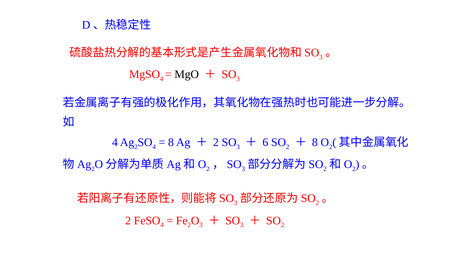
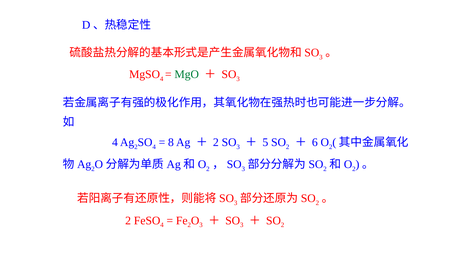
MgO colour: black -> green
6: 6 -> 5
8 at (315, 142): 8 -> 6
